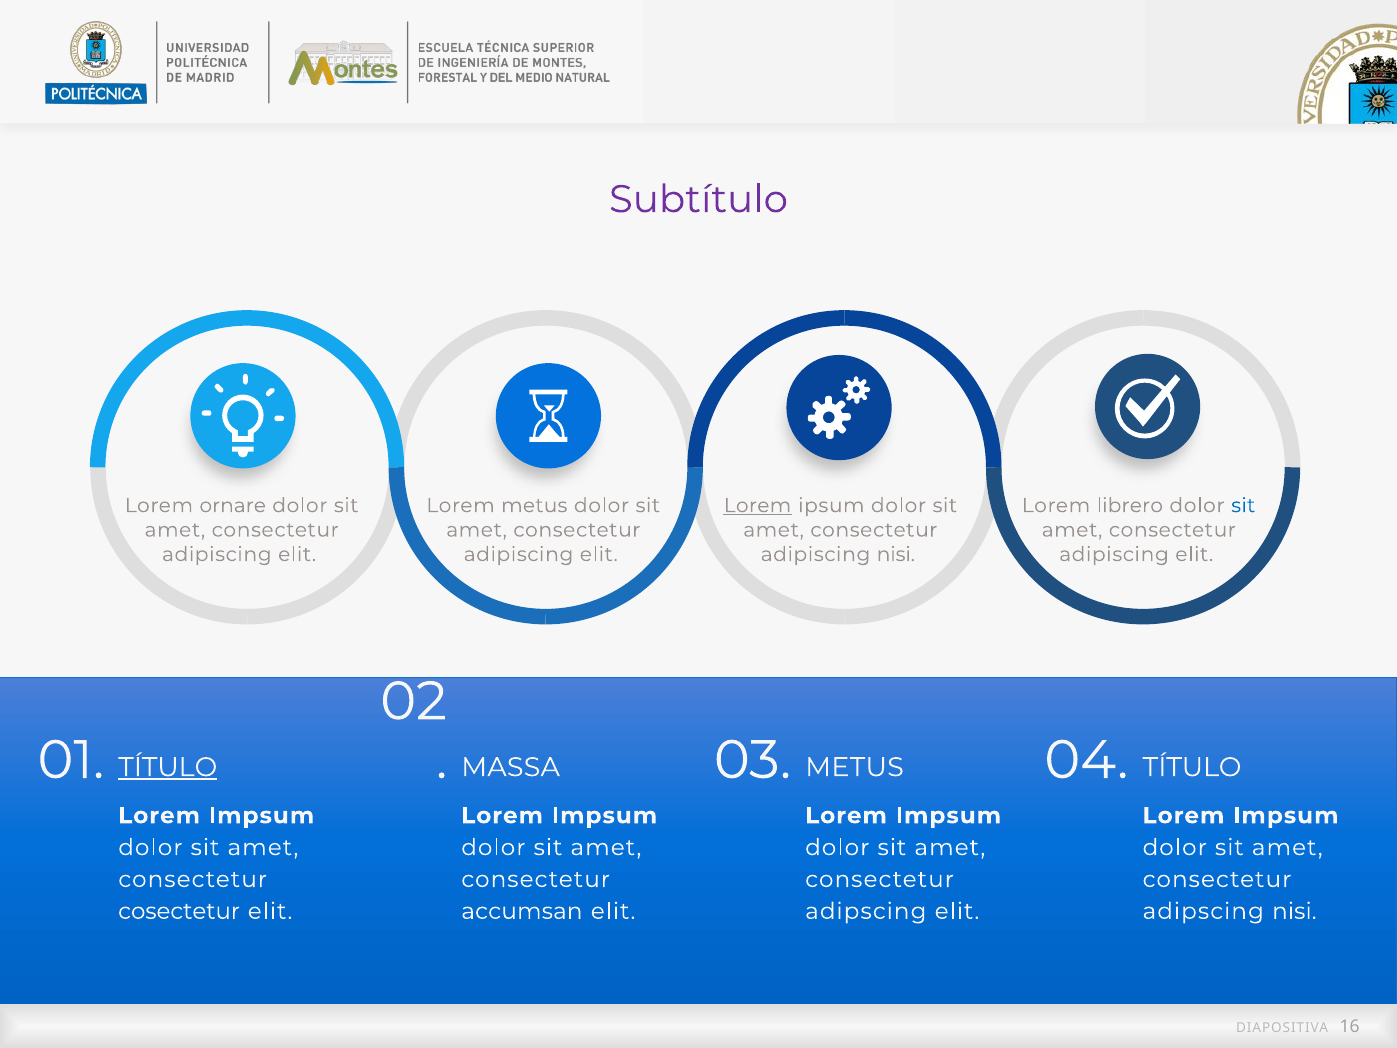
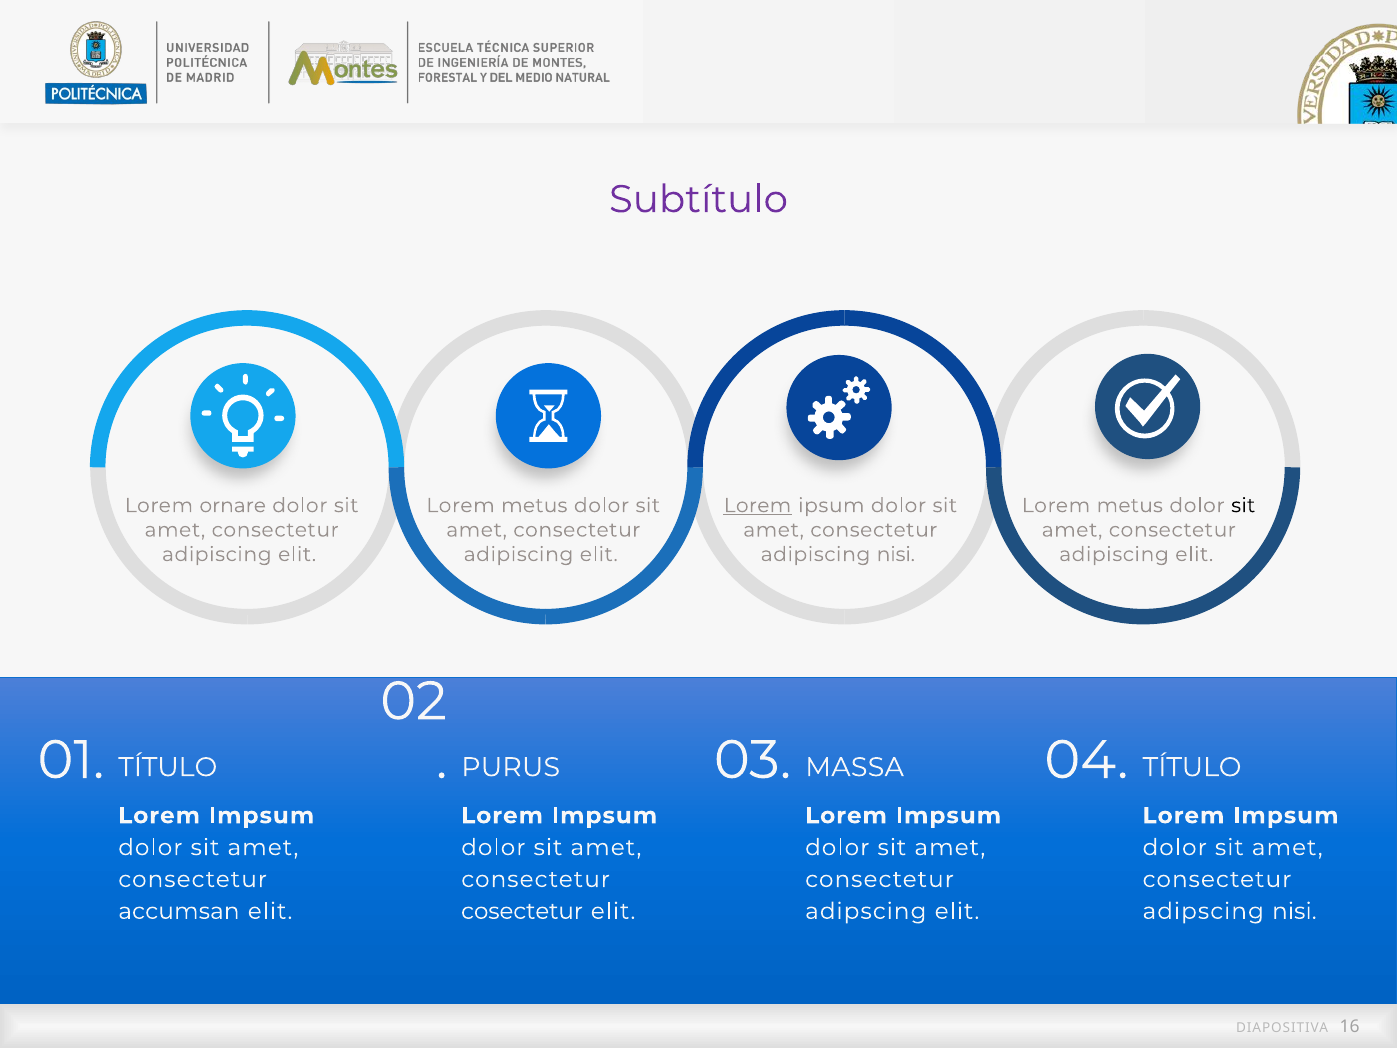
librero at (1130, 505): librero -> metus
sit at (1243, 505) colour: blue -> black
TÍTULO at (168, 767) underline: present -> none
MASSA: MASSA -> PURUS
METUS at (855, 767): METUS -> MASSA
cosectetur: cosectetur -> accumsan
accumsan: accumsan -> cosectetur
